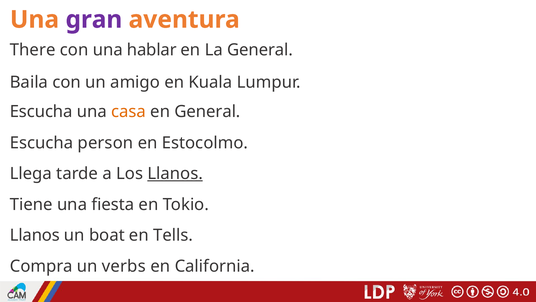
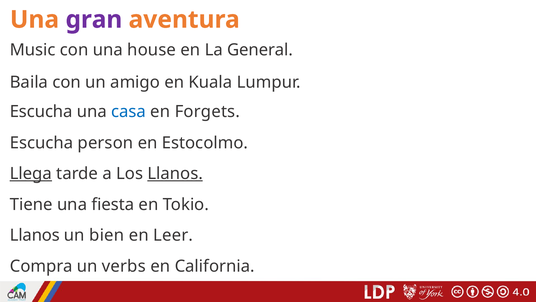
There: There -> Music
hablar: hablar -> house
casa colour: orange -> blue
en General: General -> Forgets
Llega underline: none -> present
boat: boat -> bien
Tells: Tells -> Leer
